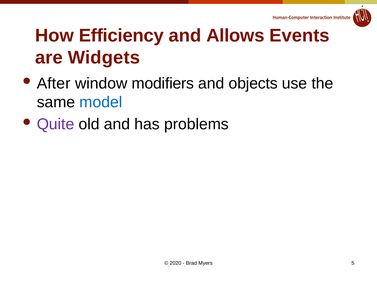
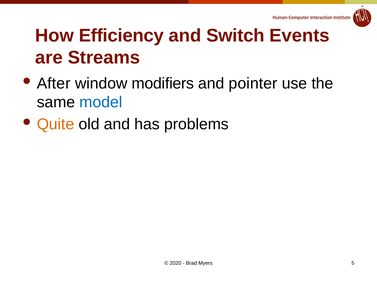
Allows: Allows -> Switch
Widgets: Widgets -> Streams
objects: objects -> pointer
Quite colour: purple -> orange
